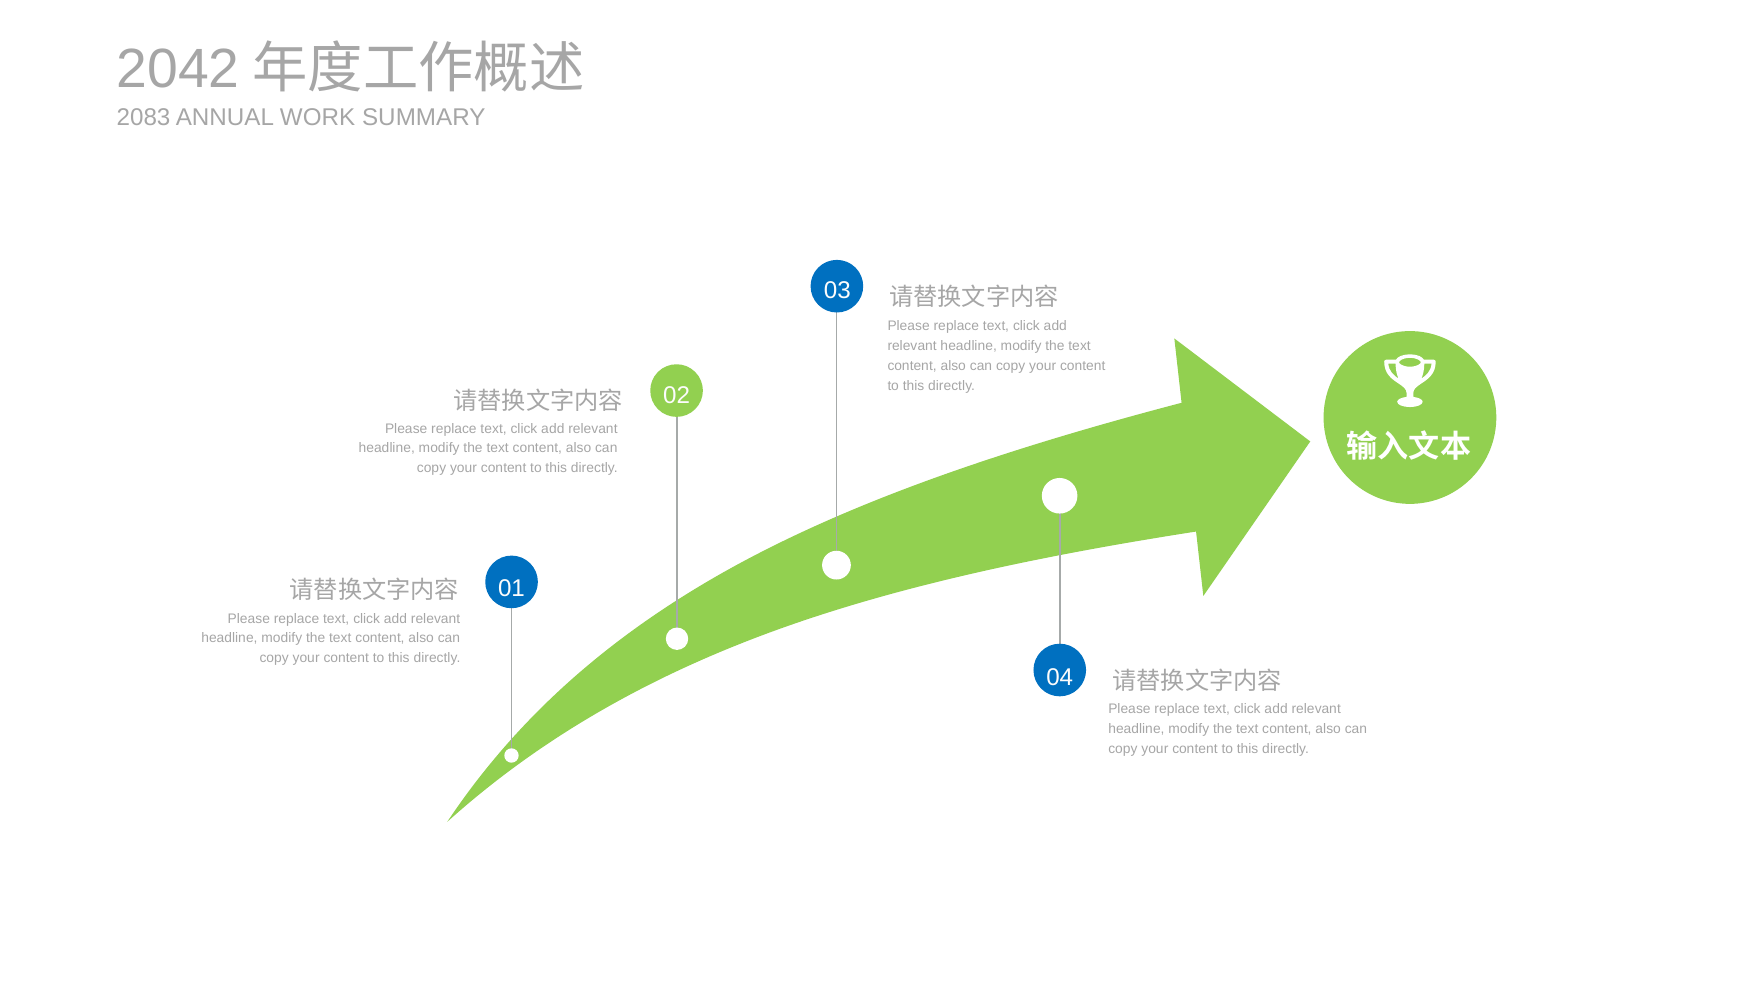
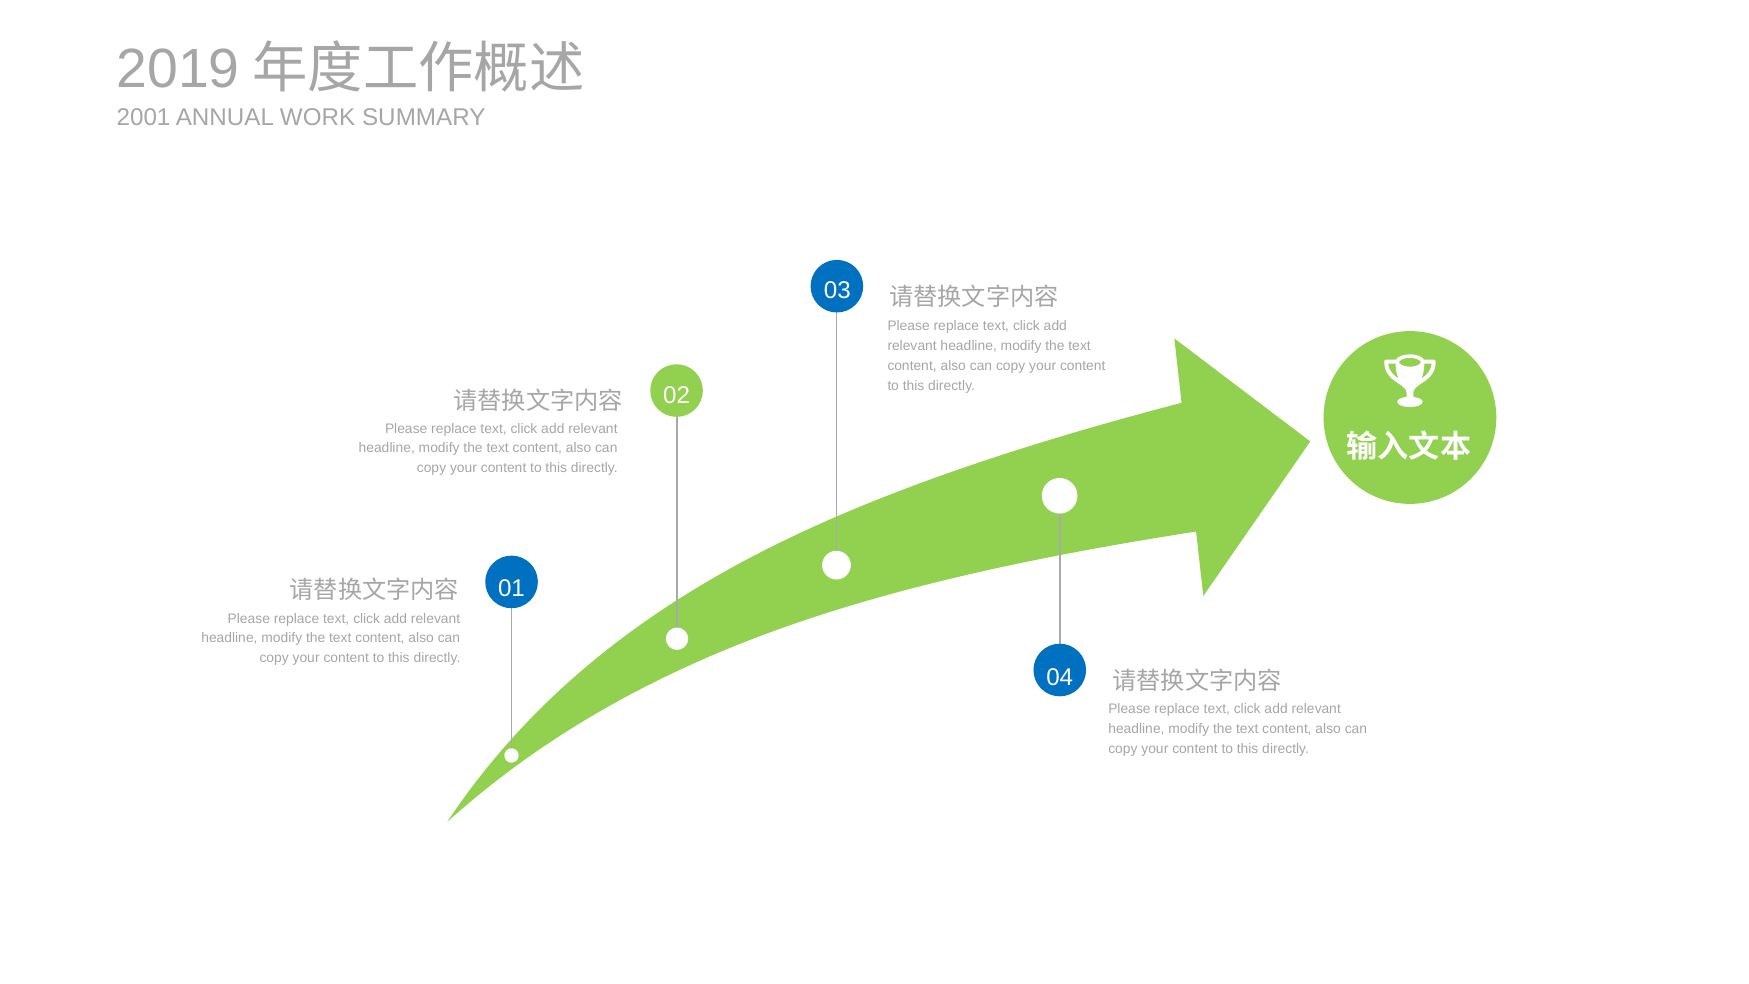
2042: 2042 -> 2019
2083: 2083 -> 2001
